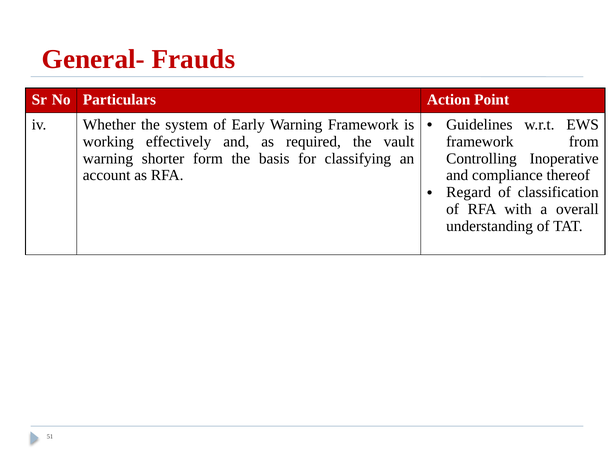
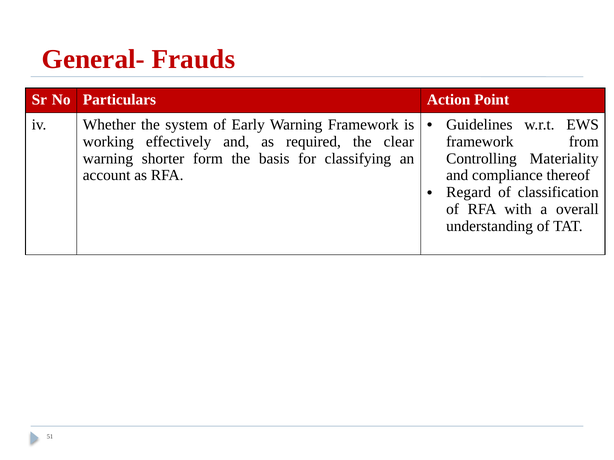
vault: vault -> clear
Inoperative: Inoperative -> Materiality
